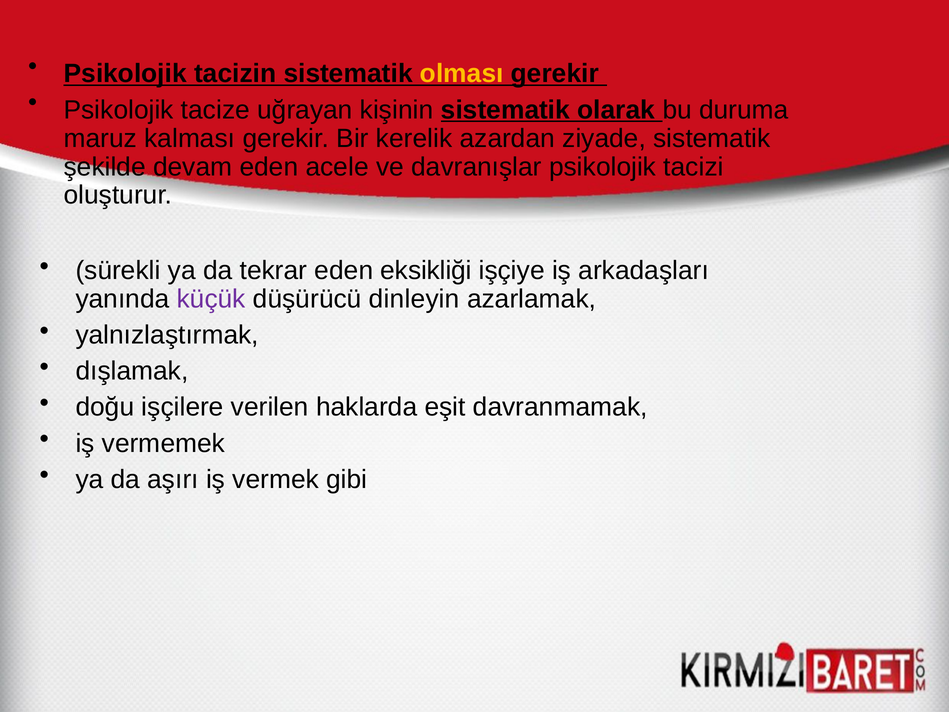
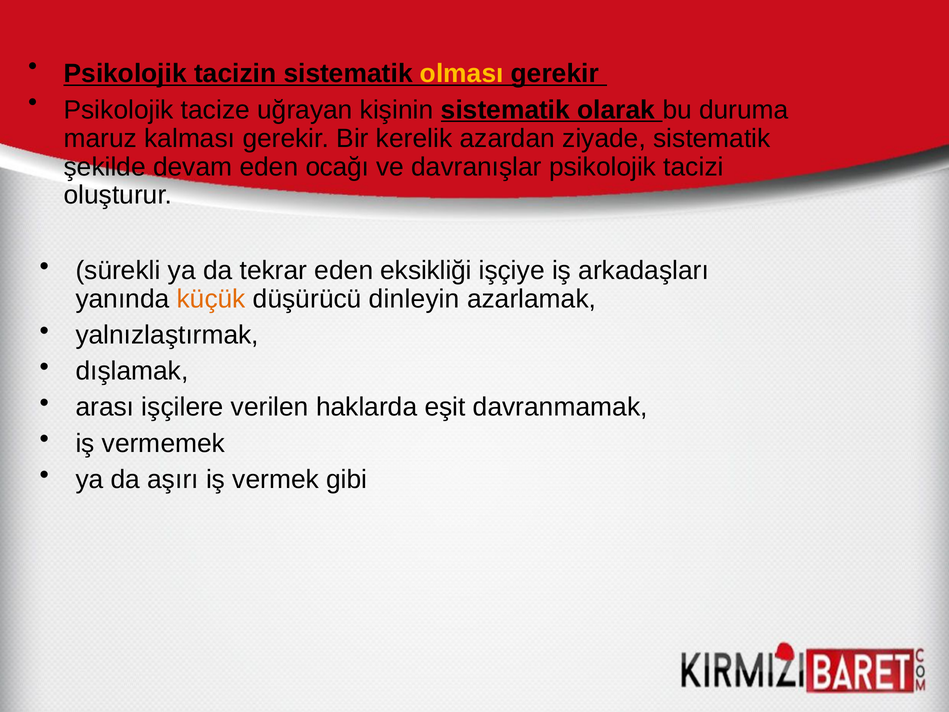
acele: acele -> ocağı
küçük colour: purple -> orange
doğu: doğu -> arası
